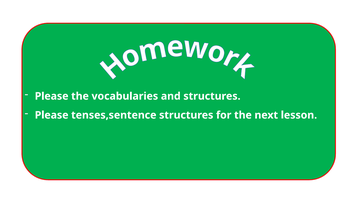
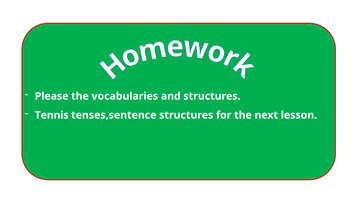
Please at (52, 115): Please -> Tennis
